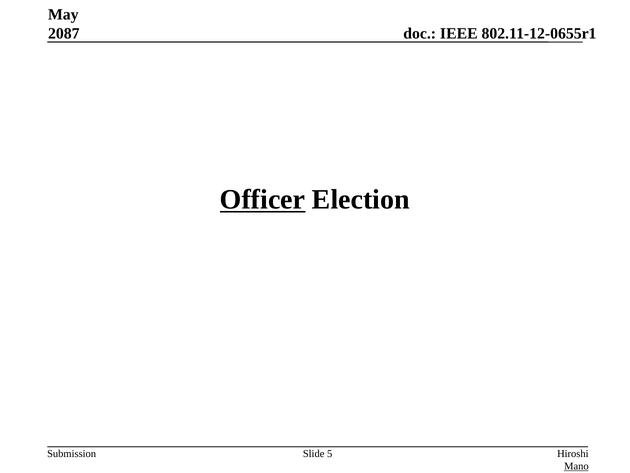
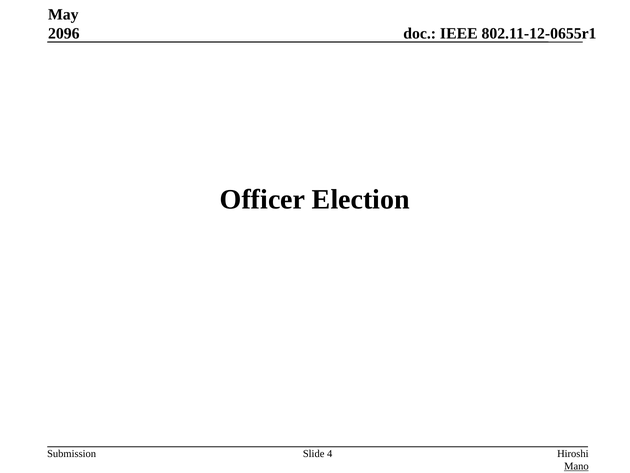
2087: 2087 -> 2096
Officer underline: present -> none
5: 5 -> 4
